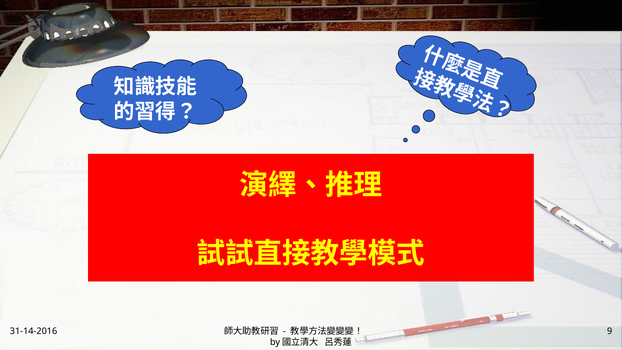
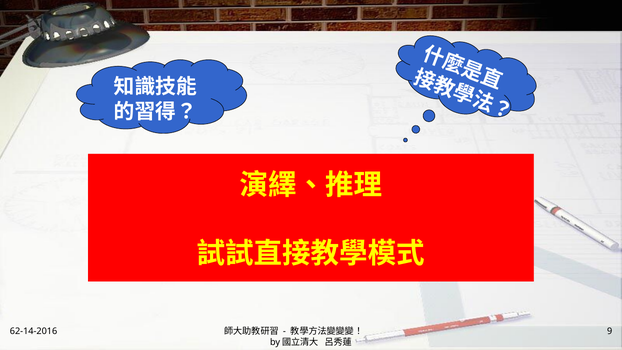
31-14-2016: 31-14-2016 -> 62-14-2016
